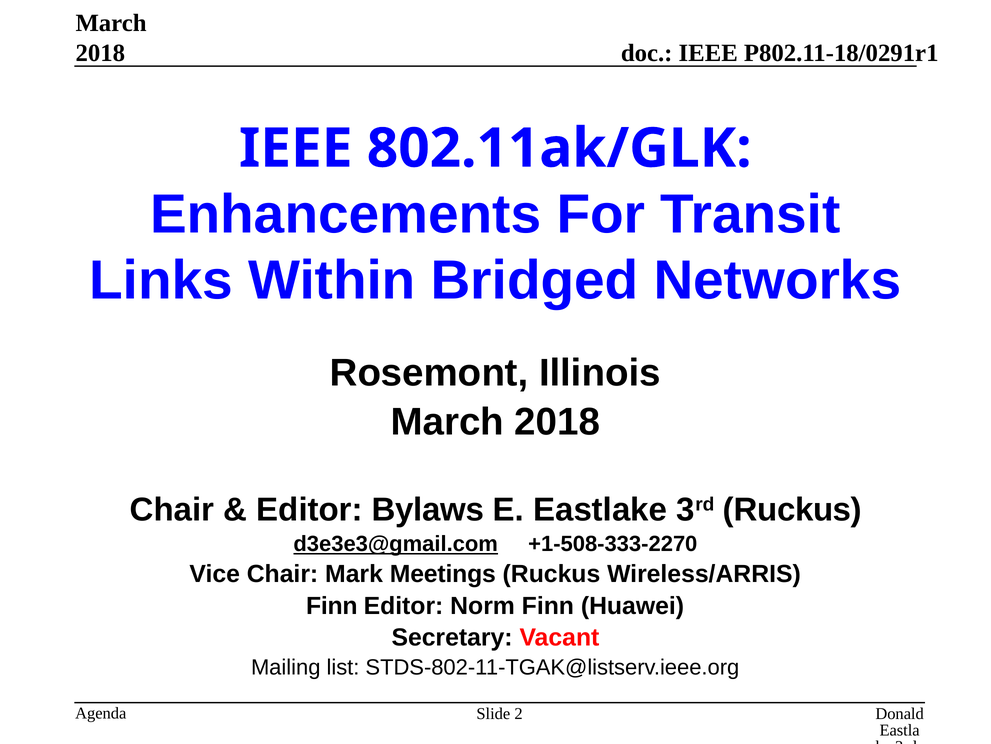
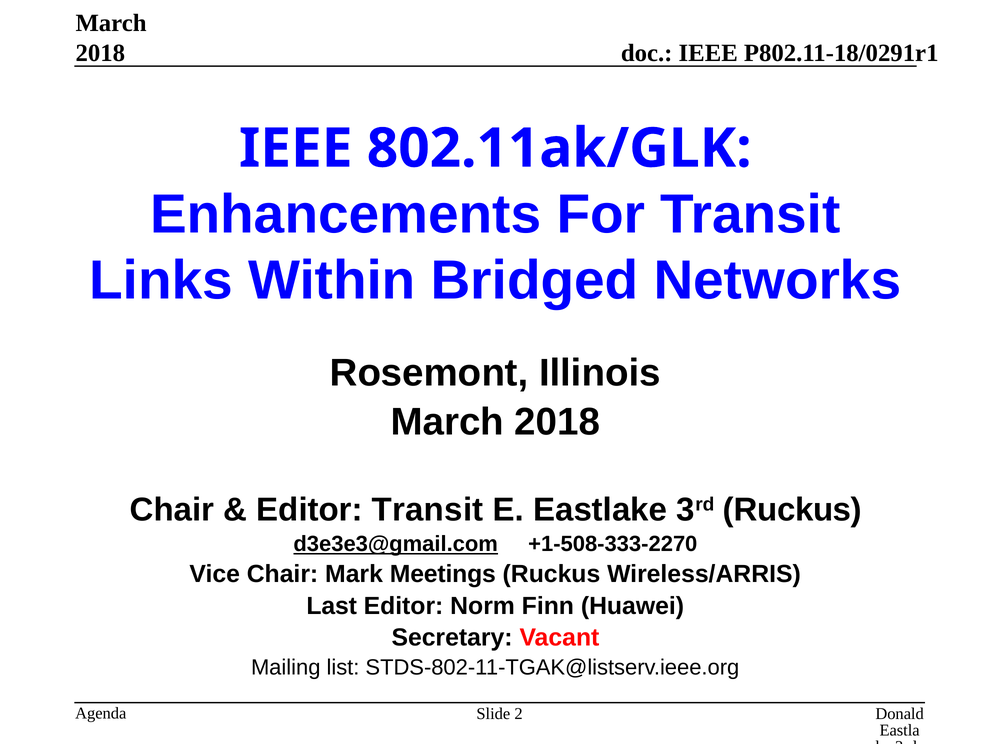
Editor Bylaws: Bylaws -> Transit
Finn at (332, 605): Finn -> Last
